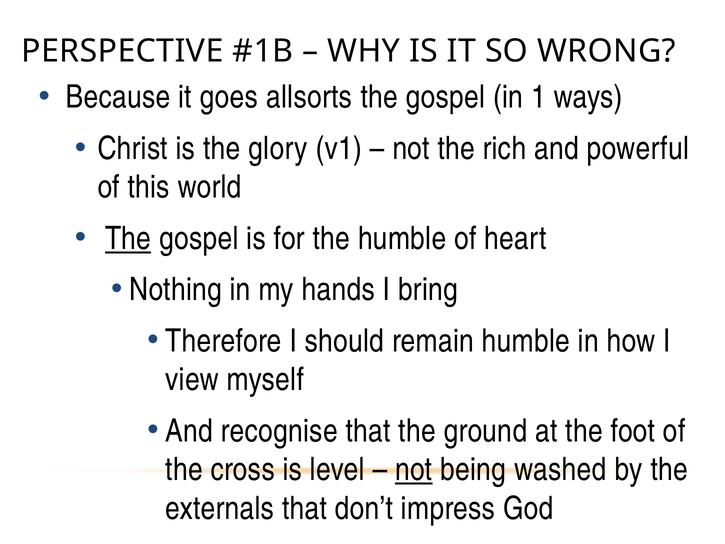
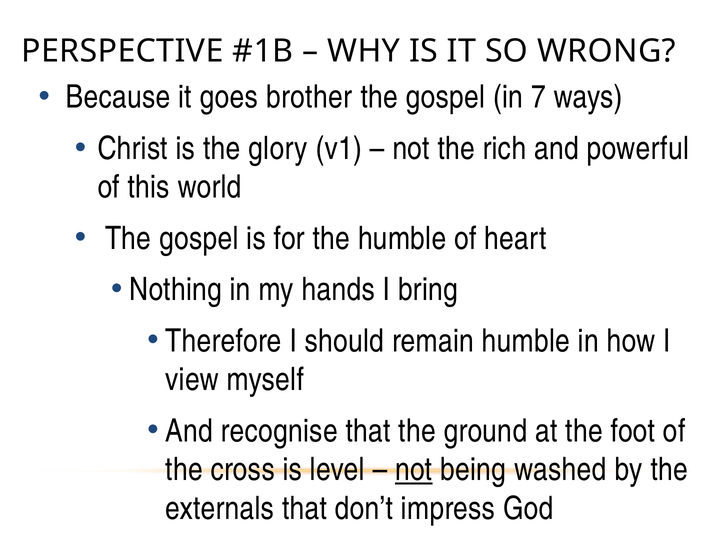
allsorts: allsorts -> brother
1: 1 -> 7
The at (128, 238) underline: present -> none
